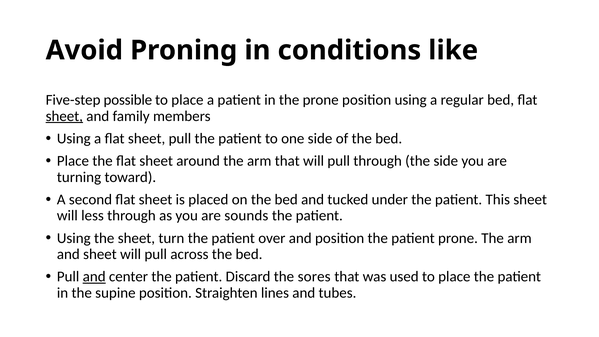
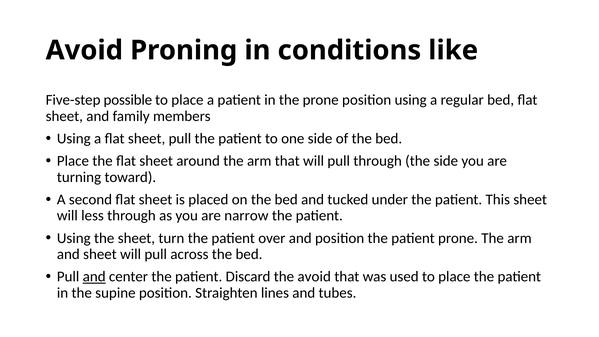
sheet at (64, 116) underline: present -> none
sounds: sounds -> narrow
the sores: sores -> avoid
